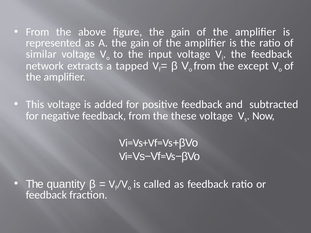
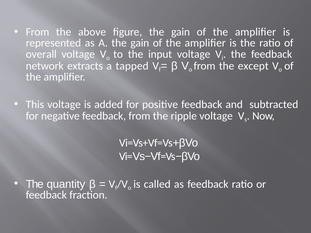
similar: similar -> overall
these: these -> ripple
